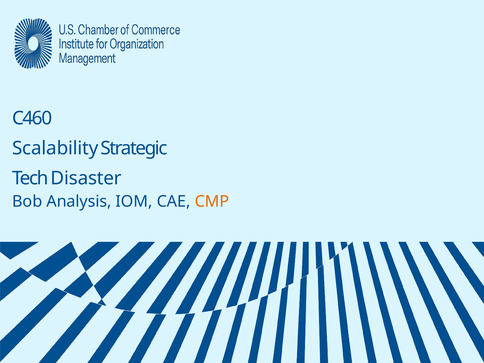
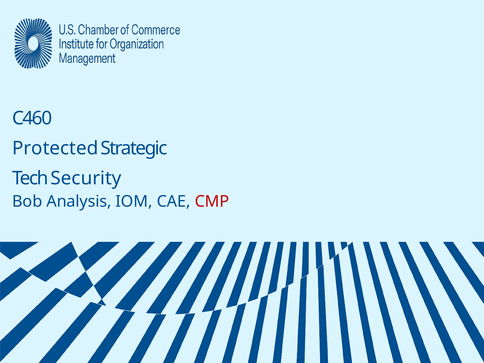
Scalability: Scalability -> Protected
Disaster: Disaster -> Security
CMP colour: orange -> red
